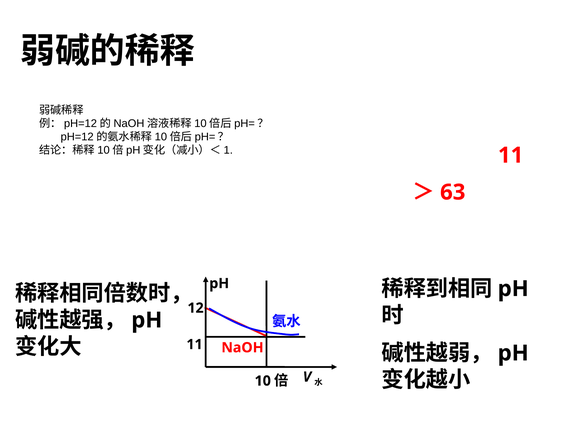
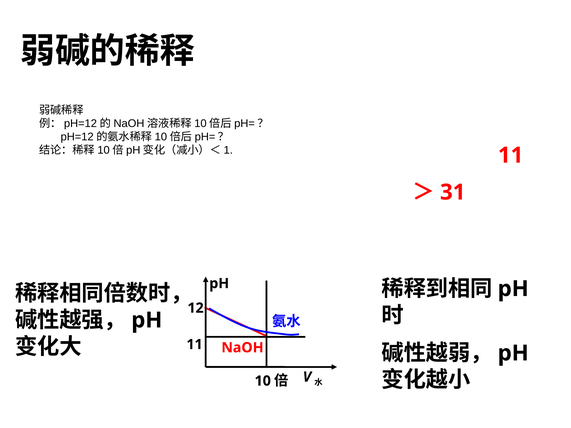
63: 63 -> 31
